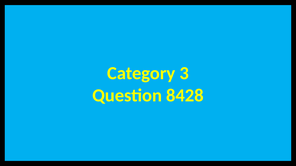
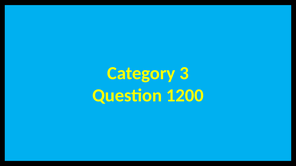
8428: 8428 -> 1200
